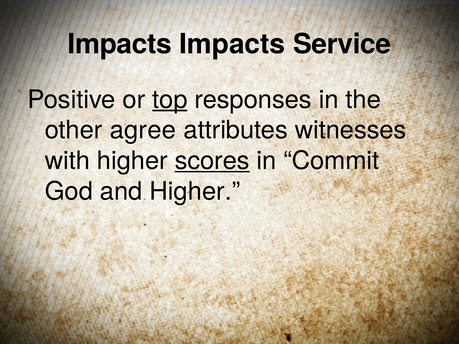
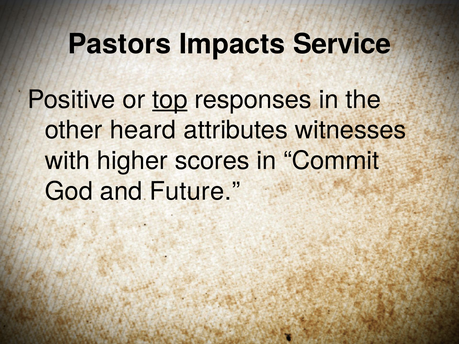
Impacts at (120, 44): Impacts -> Pastors
agree: agree -> heard
scores underline: present -> none
and Higher: Higher -> Future
